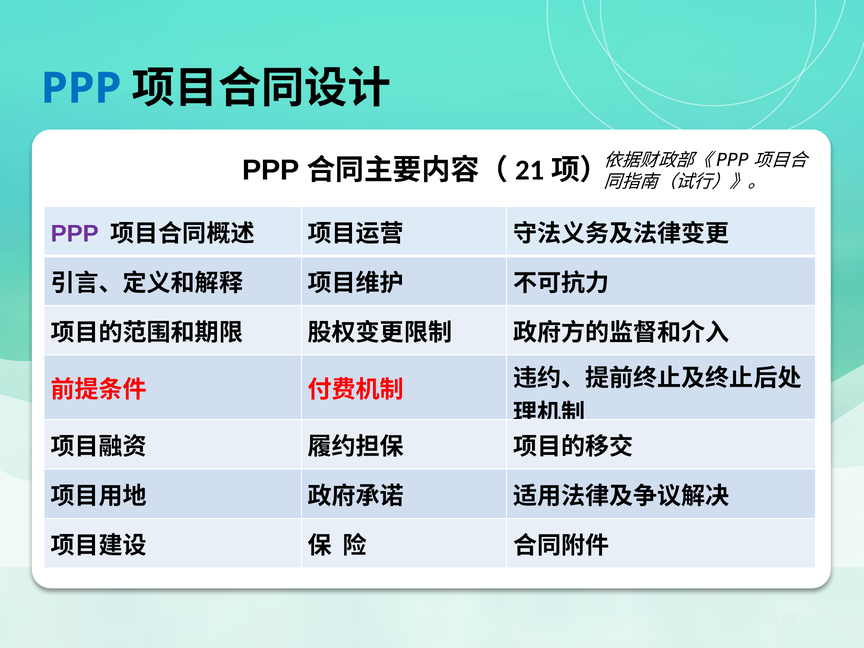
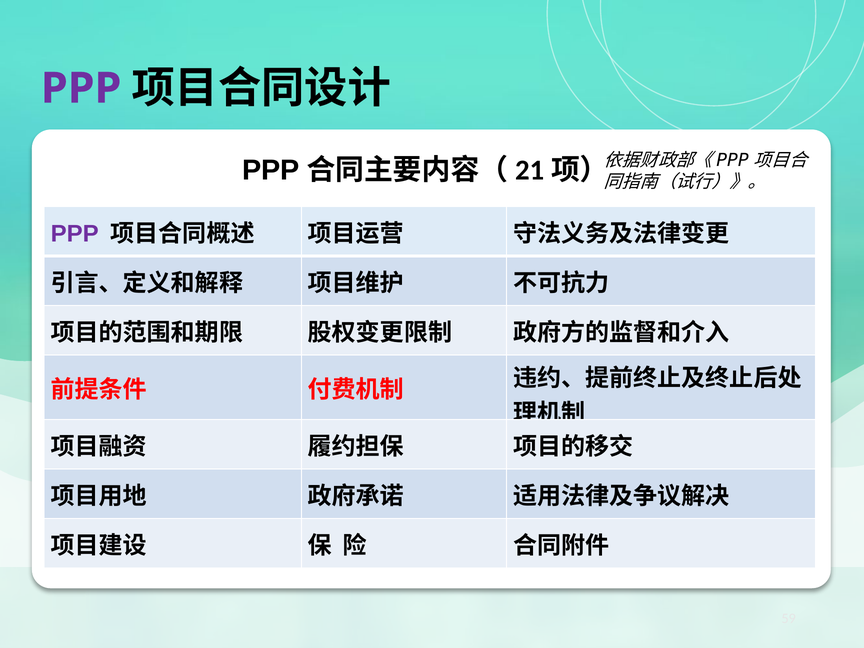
PPP at (81, 88) colour: blue -> purple
